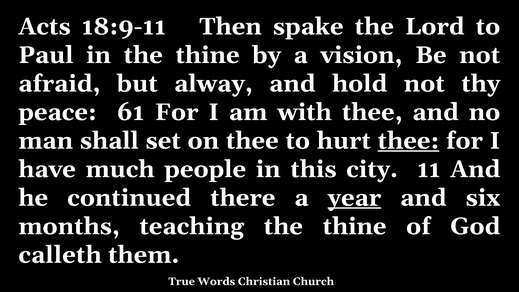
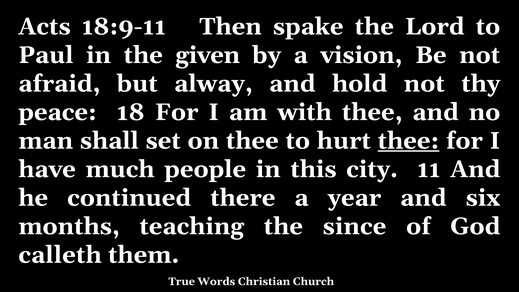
in the thine: thine -> given
61: 61 -> 18
year underline: present -> none
teaching the thine: thine -> since
